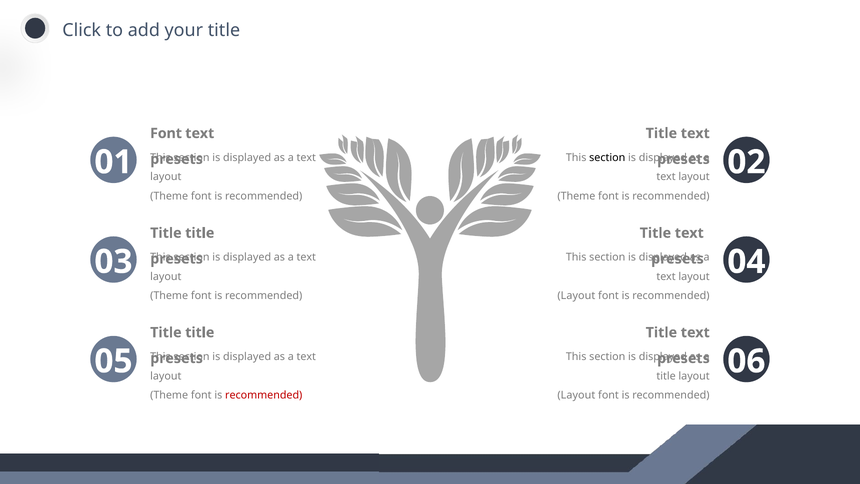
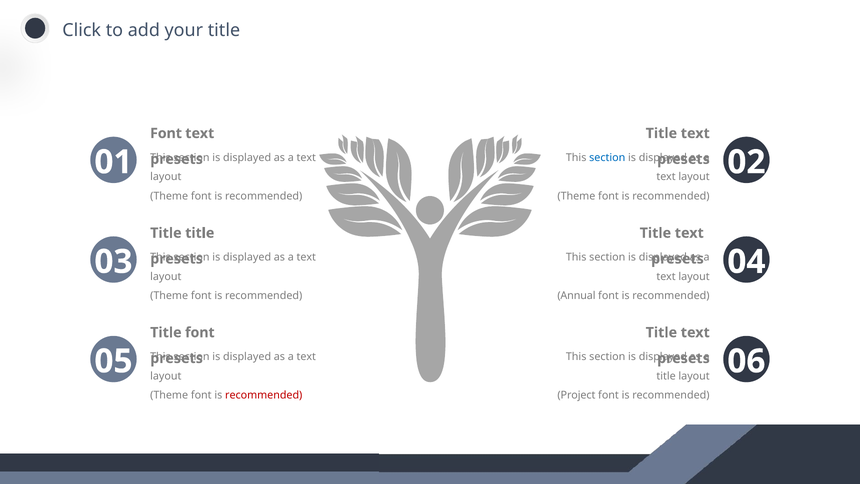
section at (607, 157) colour: black -> blue
Layout at (576, 296): Layout -> Annual
title at (200, 332): title -> font
Layout at (576, 395): Layout -> Project
